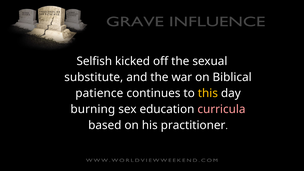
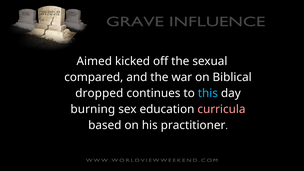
Selfish: Selfish -> Aimed
substitute: substitute -> compared
patience: patience -> dropped
this colour: yellow -> light blue
